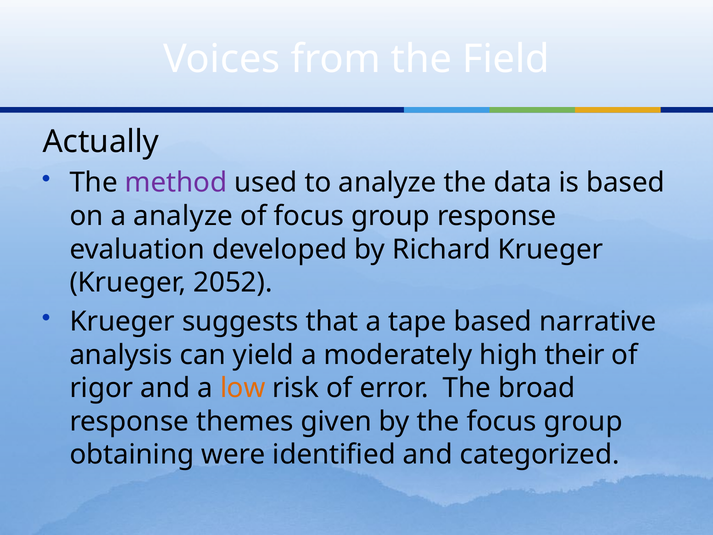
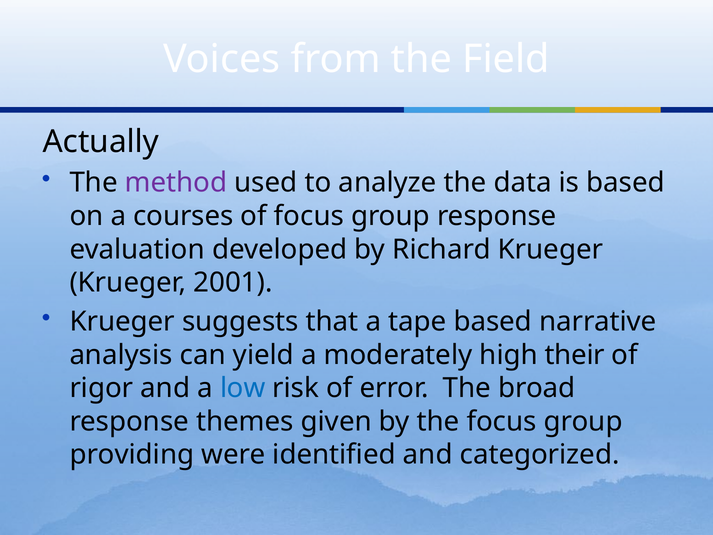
a analyze: analyze -> courses
2052: 2052 -> 2001
low colour: orange -> blue
obtaining: obtaining -> providing
